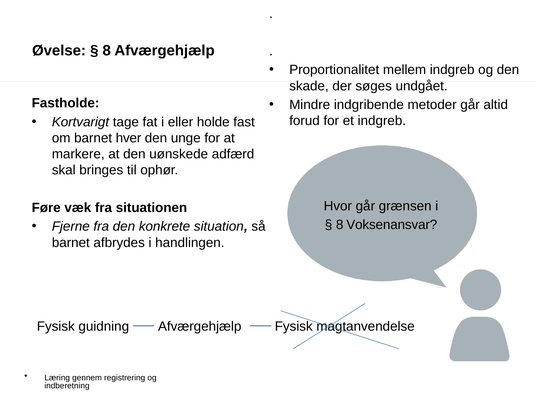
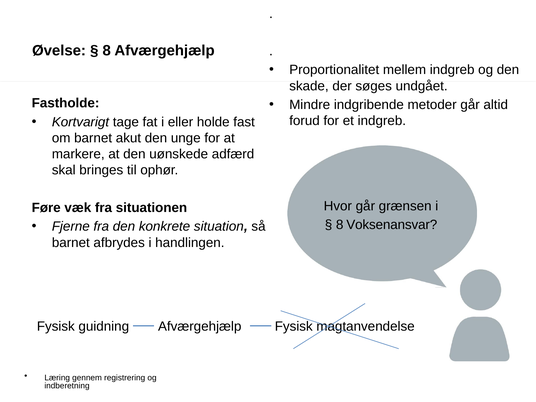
hver: hver -> akut
